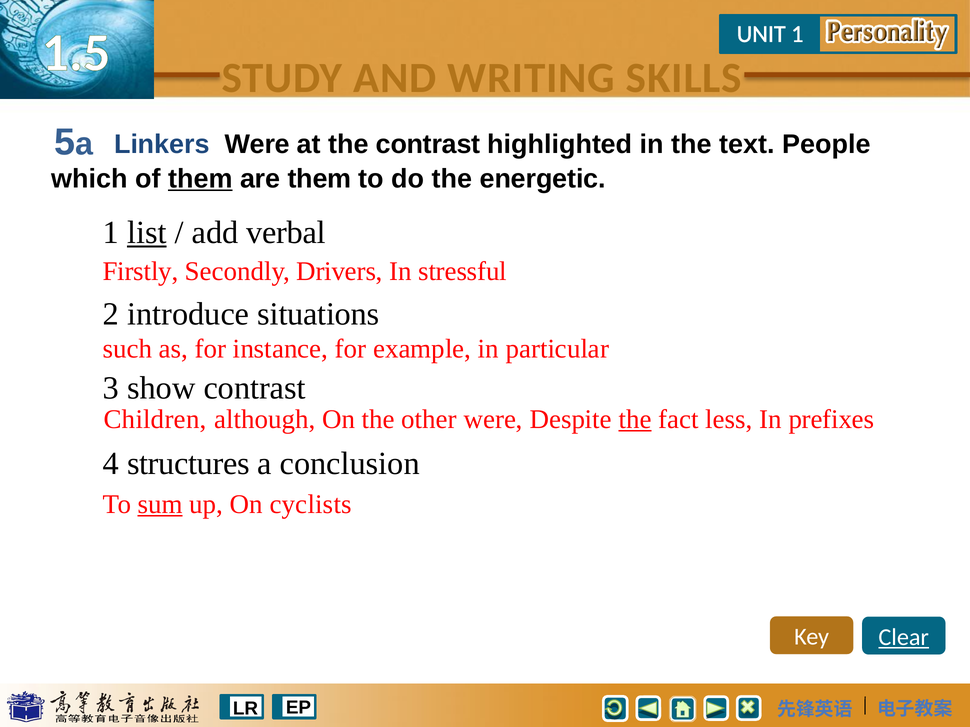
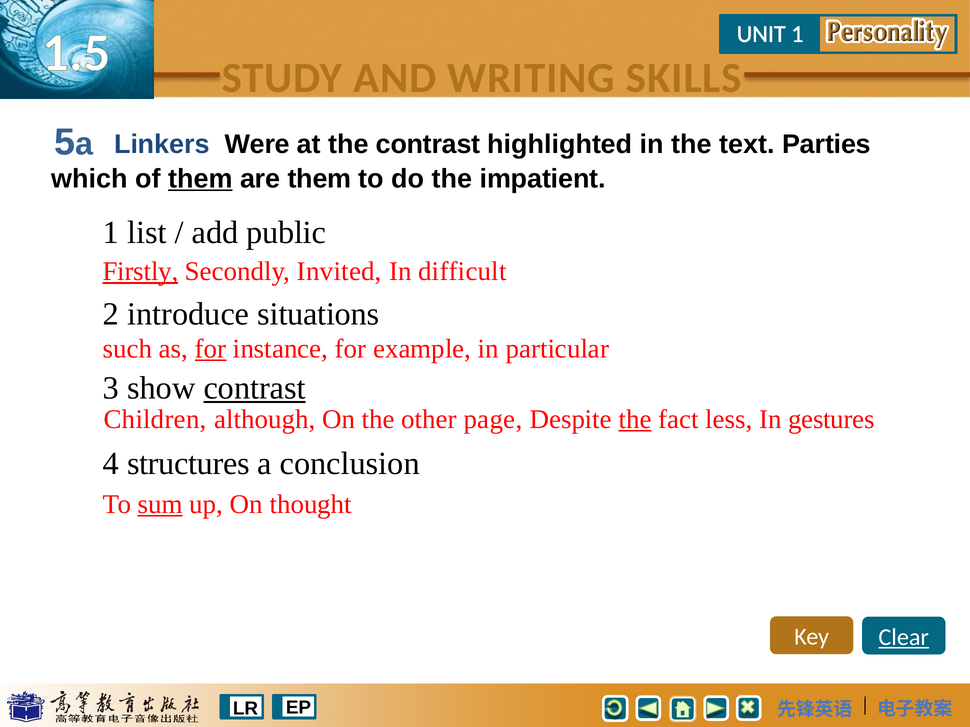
People: People -> Parties
energetic: energetic -> impatient
list underline: present -> none
verbal: verbal -> public
Firstly underline: none -> present
Drivers: Drivers -> Invited
stressful: stressful -> difficult
for at (211, 349) underline: none -> present
contrast at (255, 388) underline: none -> present
other were: were -> page
prefixes: prefixes -> gestures
cyclists: cyclists -> thought
